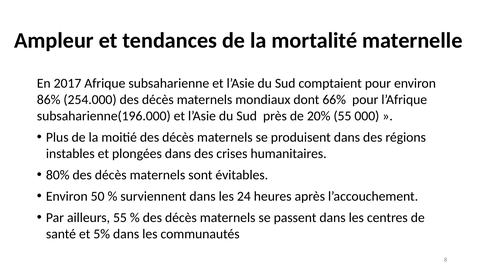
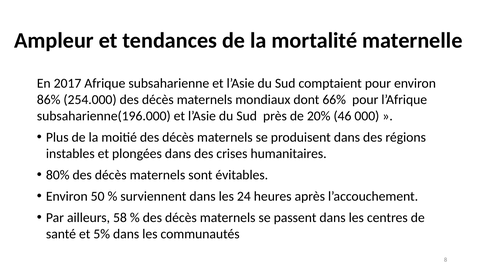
20% 55: 55 -> 46
ailleurs 55: 55 -> 58
